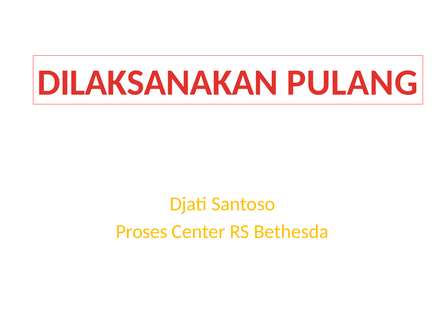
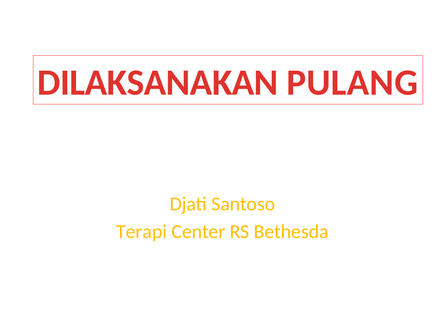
Proses: Proses -> Terapi
